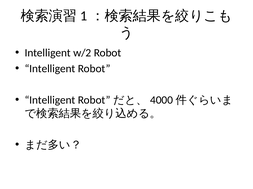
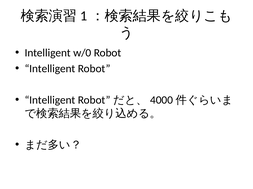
w/2: w/2 -> w/0
